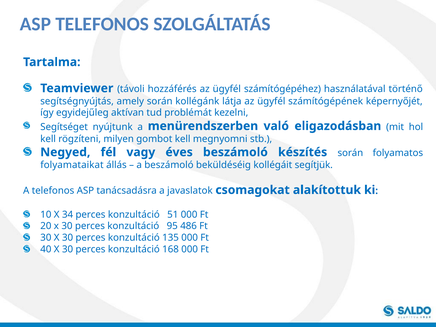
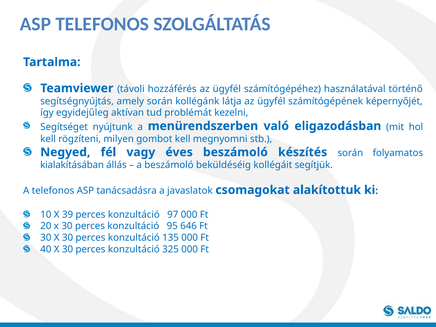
folyamataikat: folyamataikat -> kialakításában
34: 34 -> 39
51: 51 -> 97
486: 486 -> 646
168: 168 -> 325
